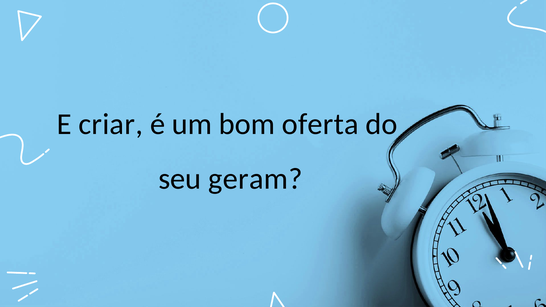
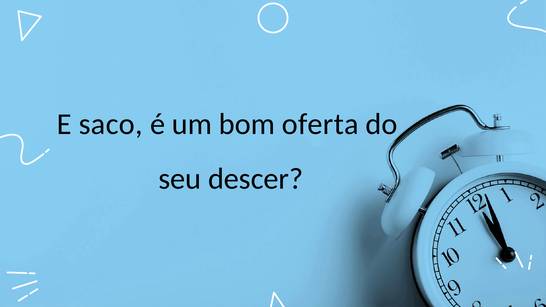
criar: criar -> saco
geram: geram -> descer
